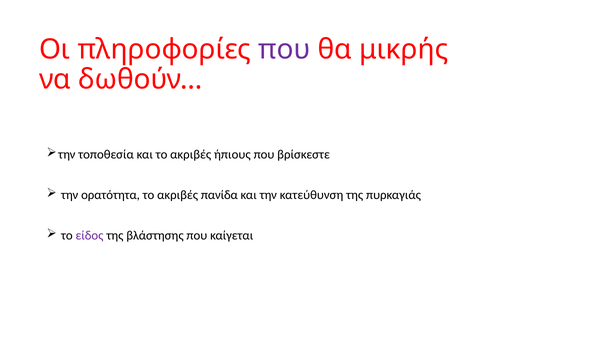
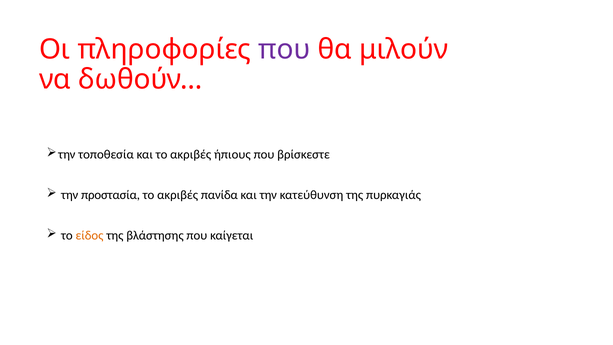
μικρής: μικρής -> μιλούν
ορατότητα: ορατότητα -> προστασία
είδος colour: purple -> orange
